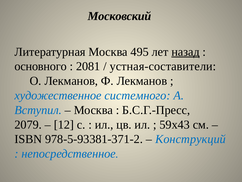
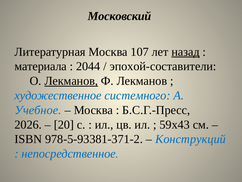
495: 495 -> 107
основного: основного -> материала
2081: 2081 -> 2044
устная-составители: устная-составители -> эпохой-составители
Лекманов at (71, 81) underline: none -> present
Вступил: Вступил -> Учебное
2079: 2079 -> 2026
12: 12 -> 20
